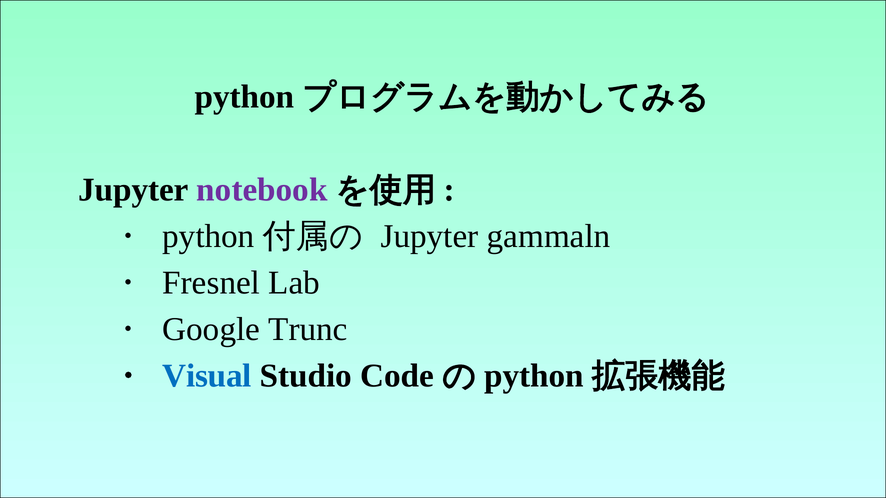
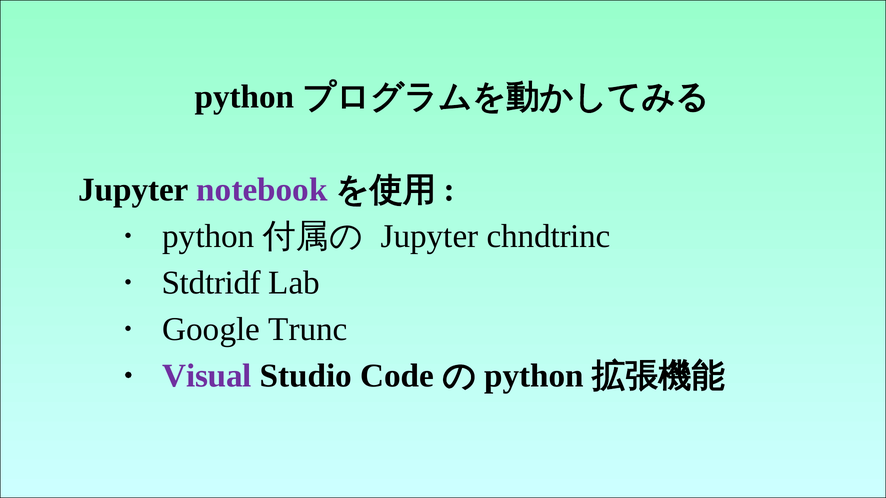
gammaln: gammaln -> chndtrinc
Fresnel: Fresnel -> Stdtridf
Visual colour: blue -> purple
